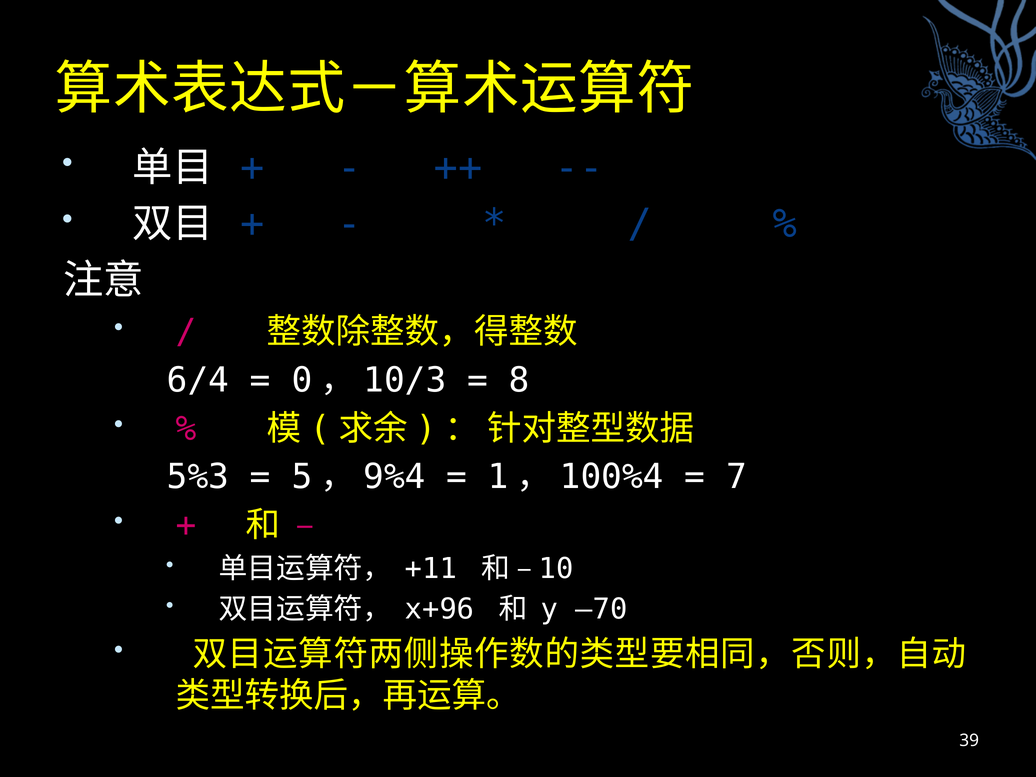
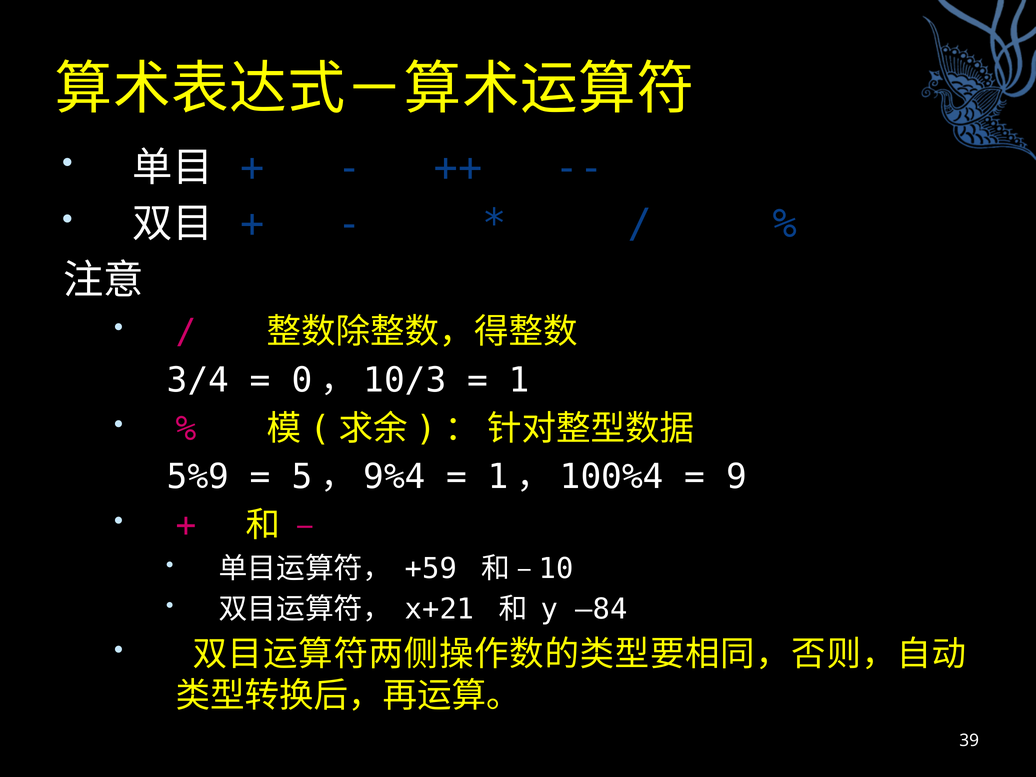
6/4: 6/4 -> 3/4
8: 8 -> 1
5%3: 5%3 -> 5%9
7: 7 -> 9
+11: +11 -> +59
x+96: x+96 -> x+21
–70: –70 -> –84
